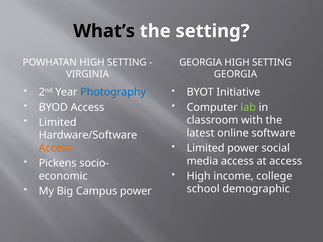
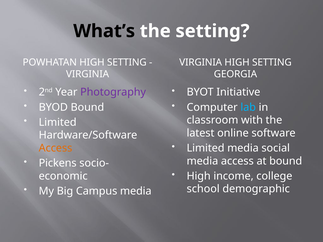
GEORGIA at (201, 62): GEORGIA -> VIRGINIA
Photography colour: blue -> purple
BYOD Access: Access -> Bound
lab colour: light green -> light blue
Limited power: power -> media
at access: access -> bound
Campus power: power -> media
